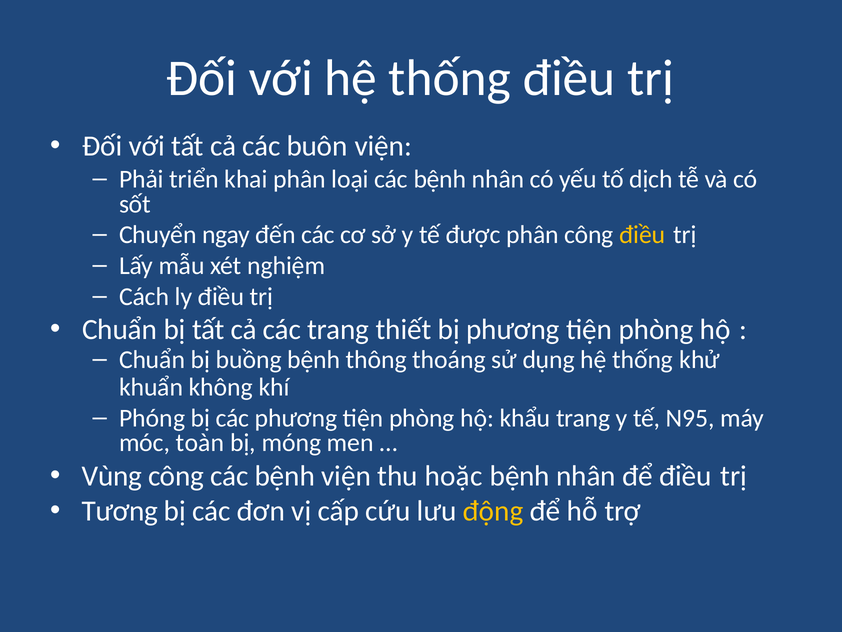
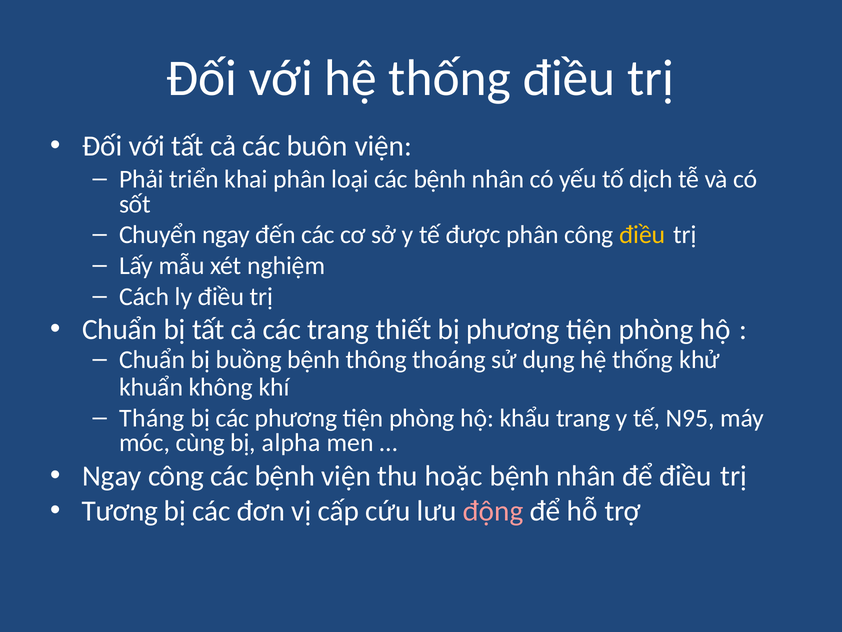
Phóng: Phóng -> Tháng
toàn: toàn -> cùng
móng: móng -> alpha
Vùng at (112, 476): Vùng -> Ngay
động colour: yellow -> pink
